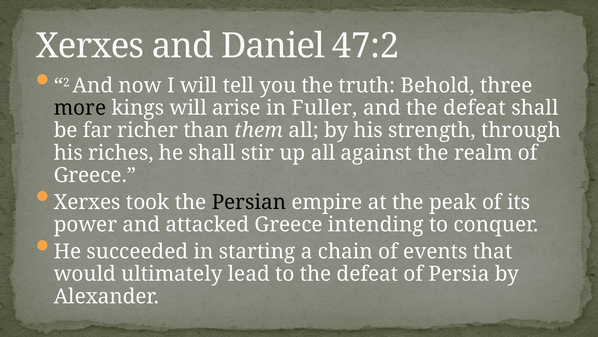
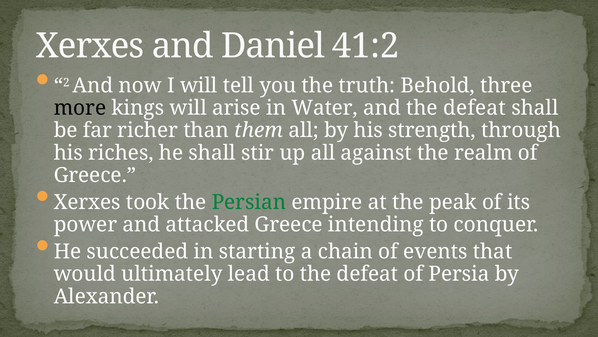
47:2: 47:2 -> 41:2
Fuller: Fuller -> Water
Persian colour: black -> green
